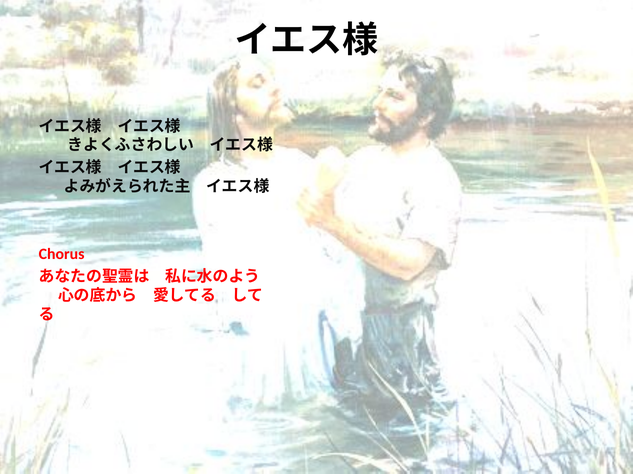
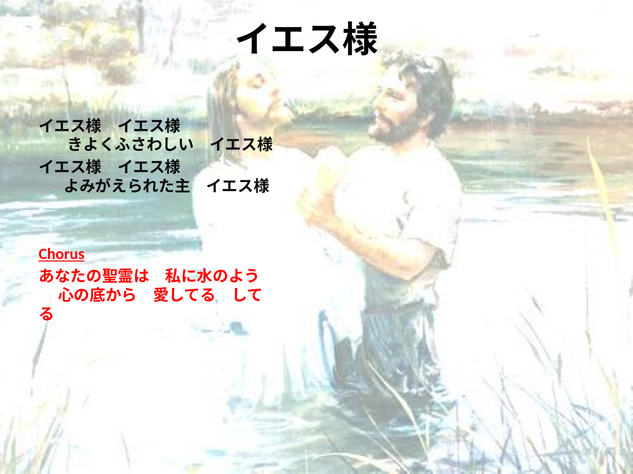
Chorus underline: none -> present
